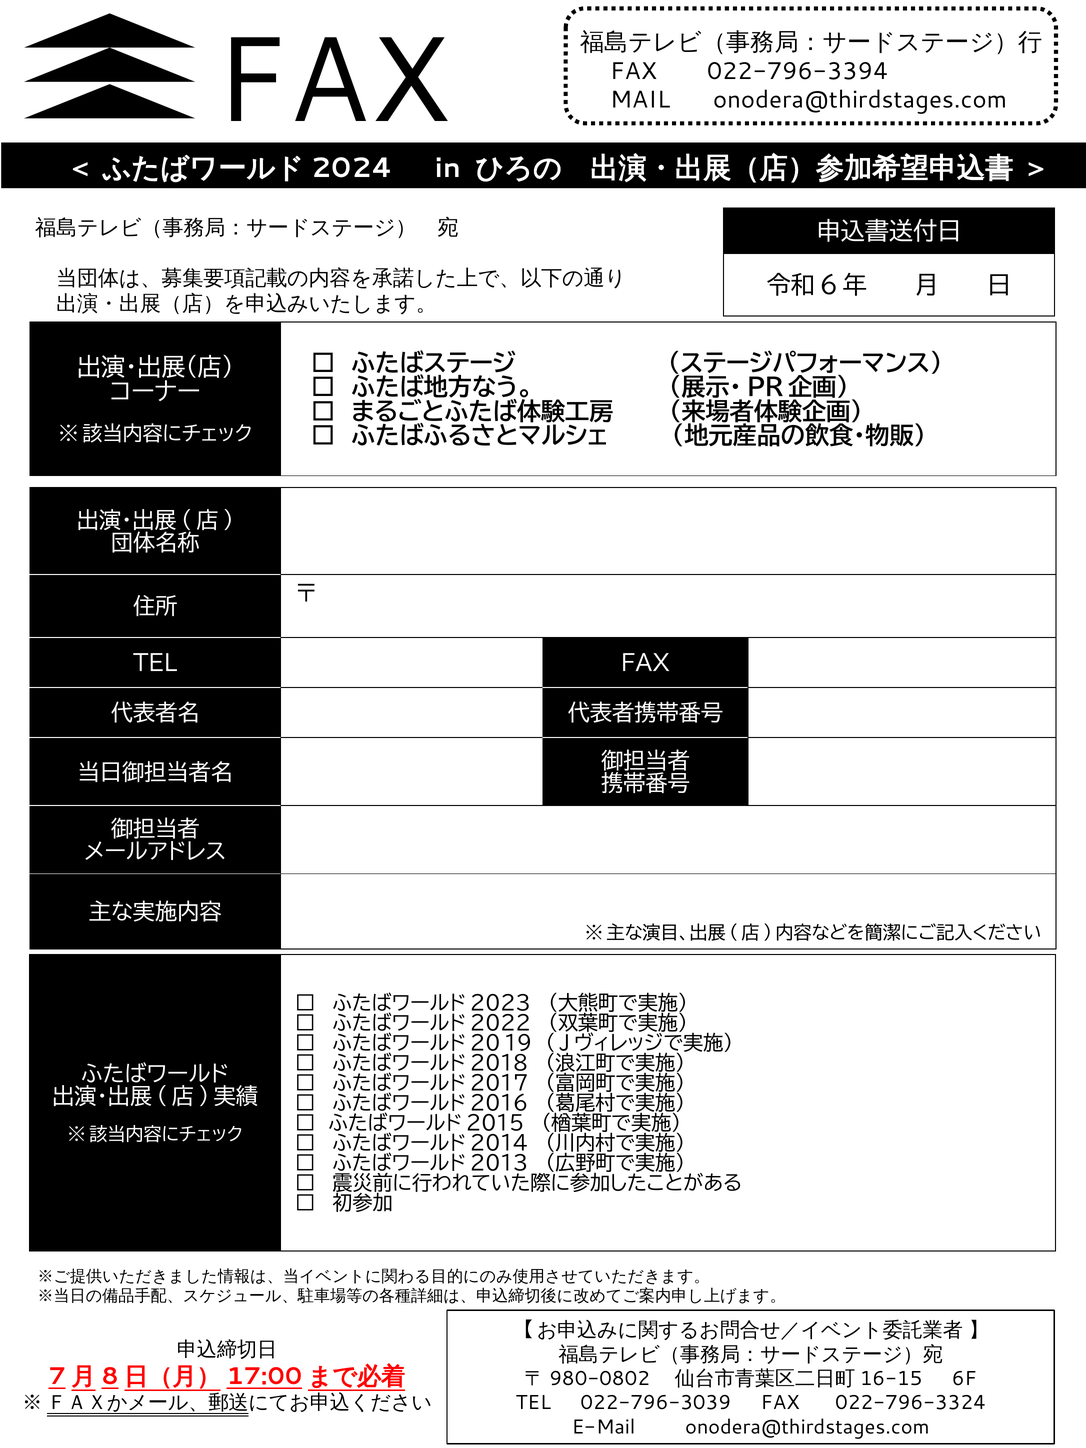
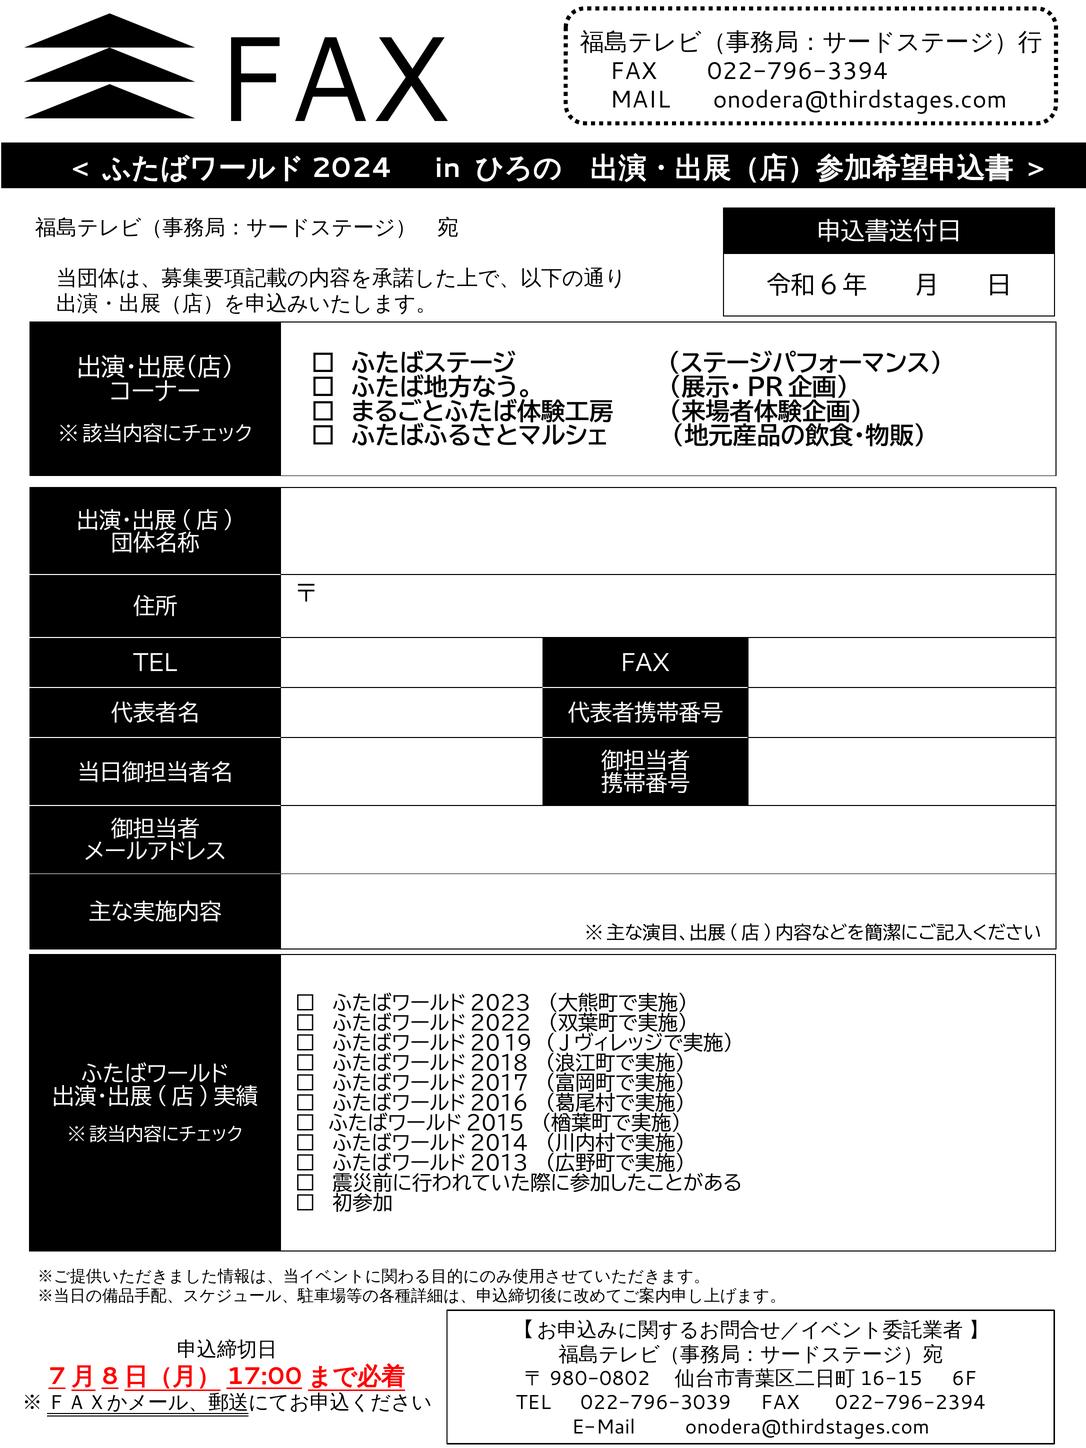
022-796-3324: 022-796-3324 -> 022-796-2394
